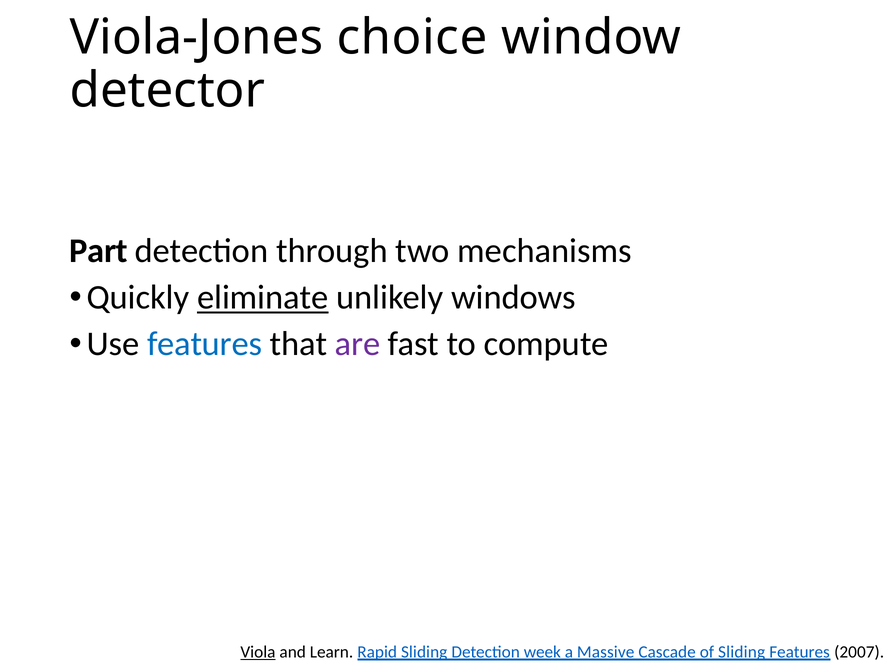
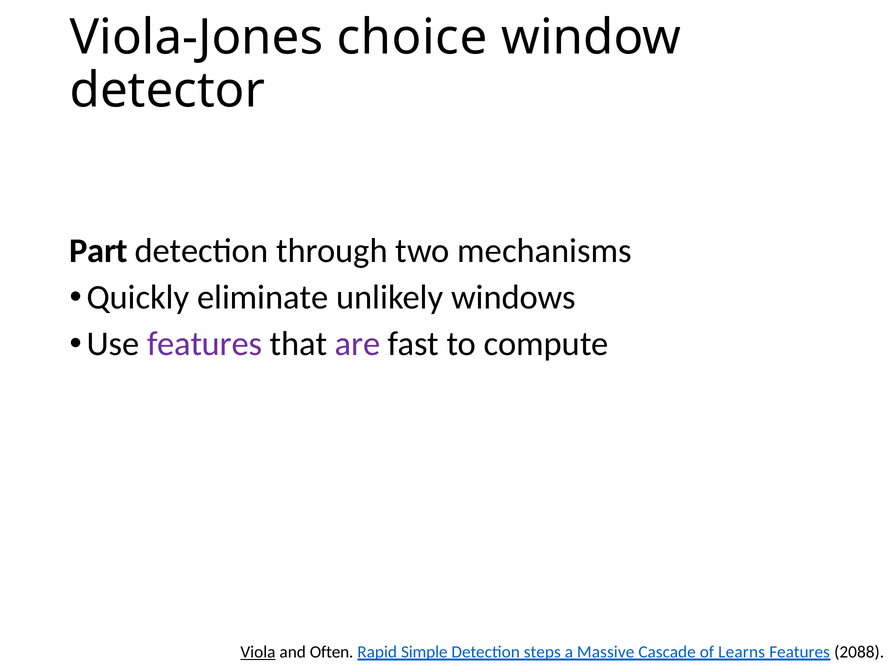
eliminate underline: present -> none
features at (205, 344) colour: blue -> purple
Learn: Learn -> Often
Rapid Sliding: Sliding -> Simple
week: week -> steps
of Sliding: Sliding -> Learns
2007: 2007 -> 2088
